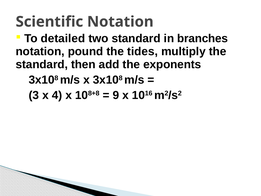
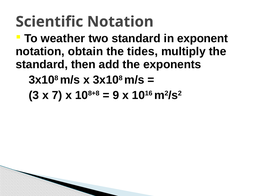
detailed: detailed -> weather
branches: branches -> exponent
pound: pound -> obtain
4: 4 -> 7
